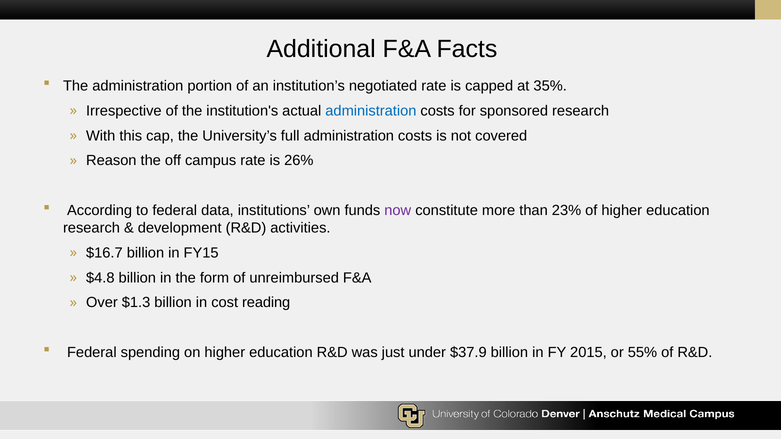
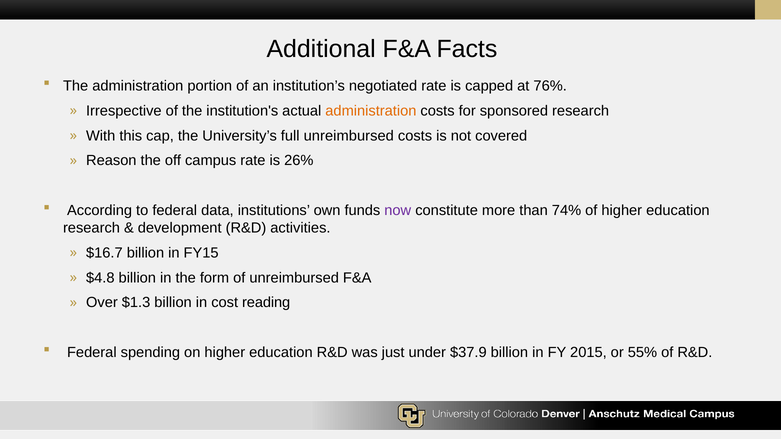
35%: 35% -> 76%
administration at (371, 111) colour: blue -> orange
full administration: administration -> unreimbursed
23%: 23% -> 74%
